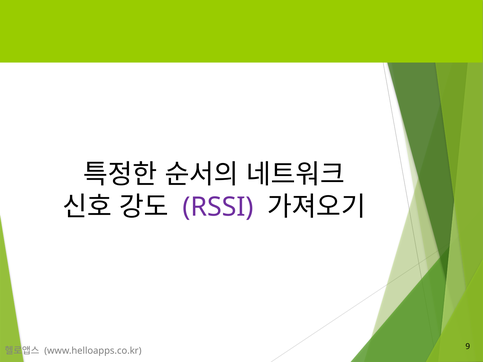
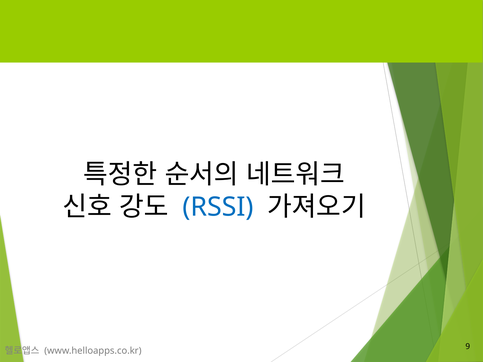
RSSI colour: purple -> blue
